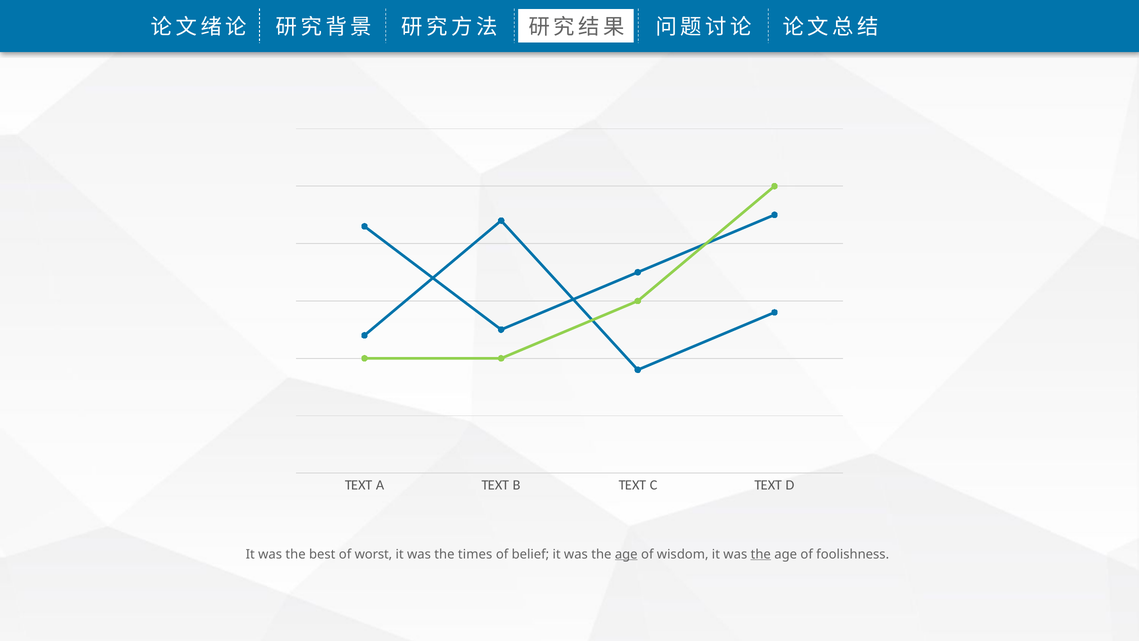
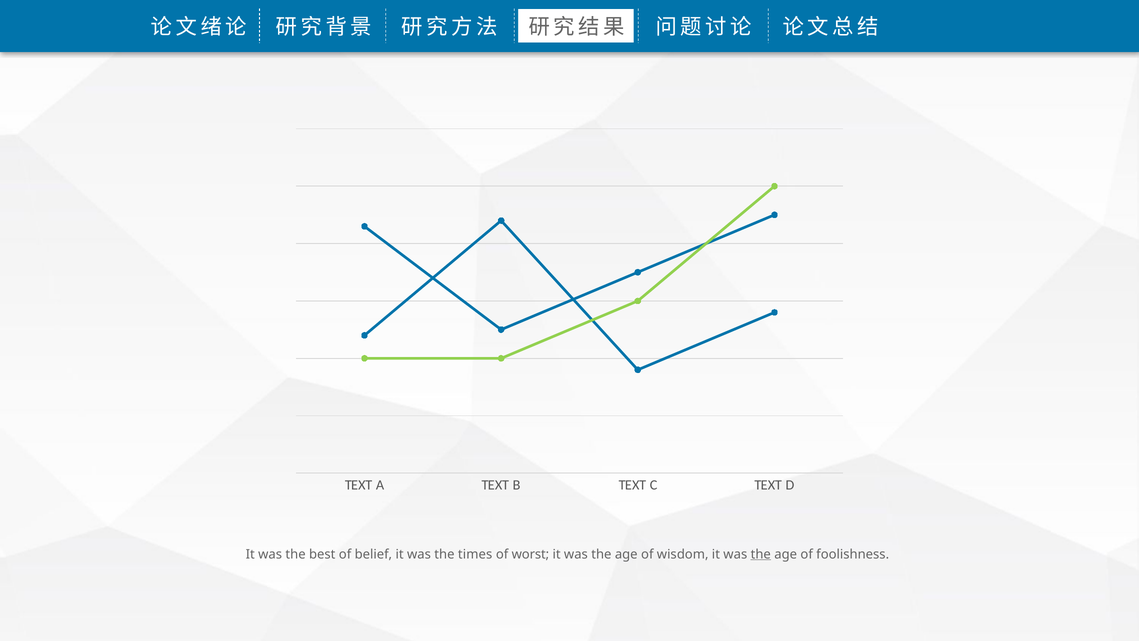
worst: worst -> belief
belief: belief -> worst
age at (626, 554) underline: present -> none
